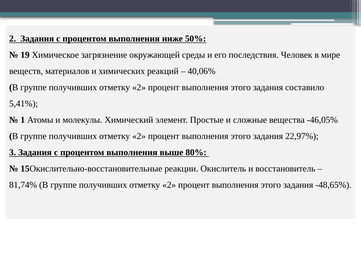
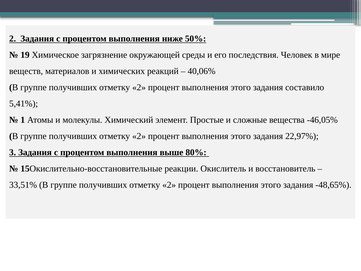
81,74%: 81,74% -> 33,51%
